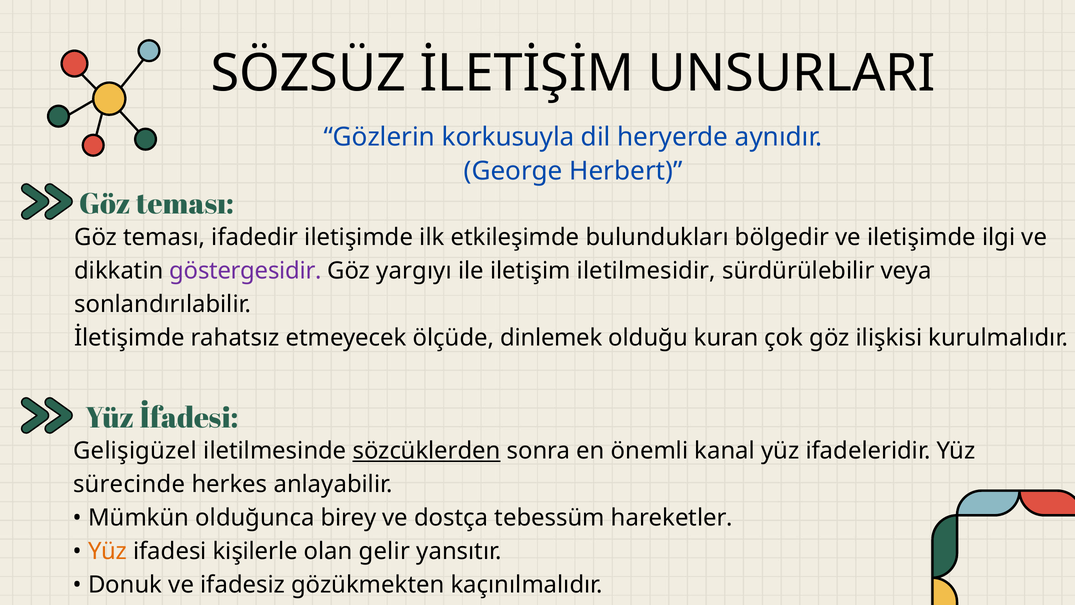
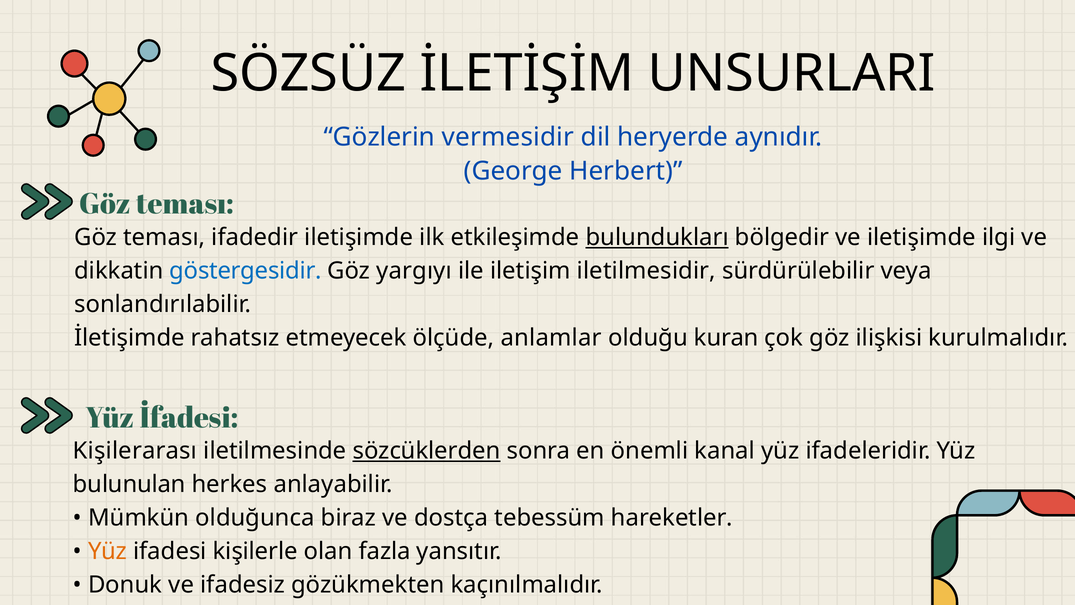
korkusuyla: korkusuyla -> vermesidir
bulundukları underline: none -> present
göstergesidir colour: purple -> blue
dinlemek: dinlemek -> anlamlar
Gelişigüzel: Gelişigüzel -> Kişilerarası
sürecinde: sürecinde -> bulunulan
birey: birey -> biraz
gelir: gelir -> fazla
